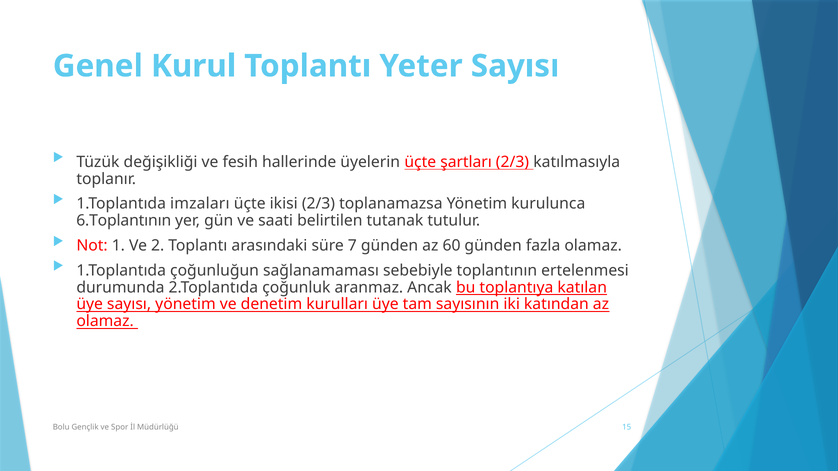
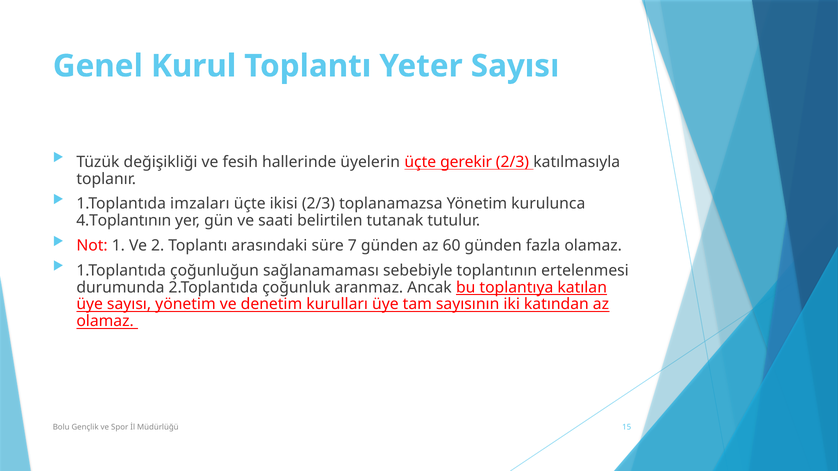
şartları: şartları -> gerekir
6.Toplantının: 6.Toplantının -> 4.Toplantının
